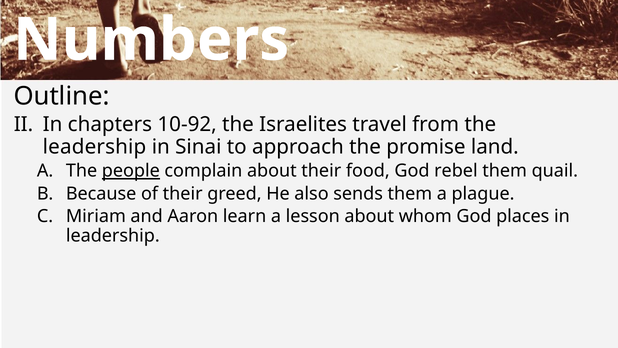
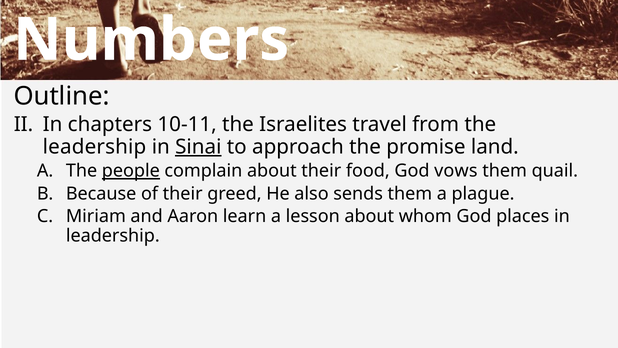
10-92: 10-92 -> 10-11
Sinai underline: none -> present
rebel: rebel -> vows
